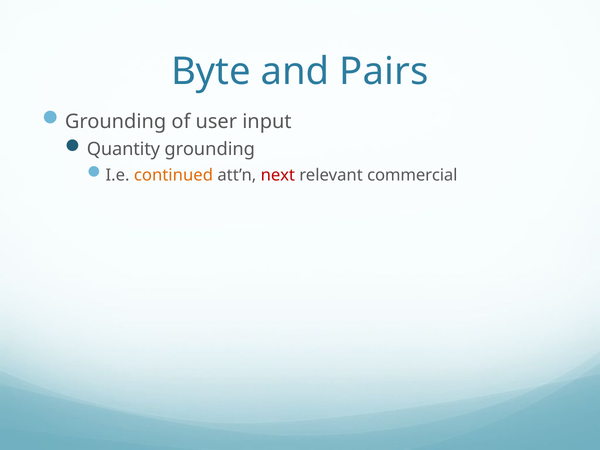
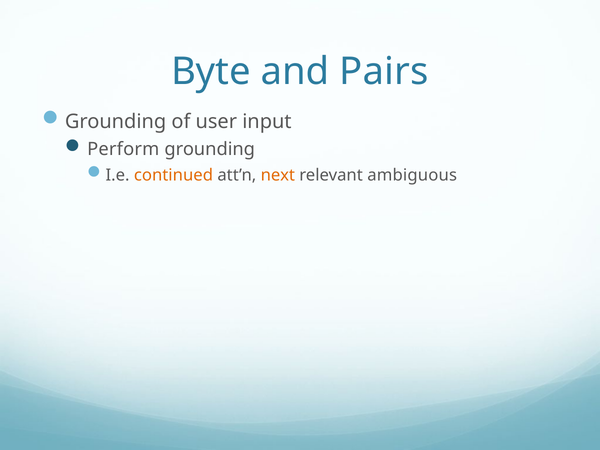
Quantity: Quantity -> Perform
next colour: red -> orange
commercial: commercial -> ambiguous
